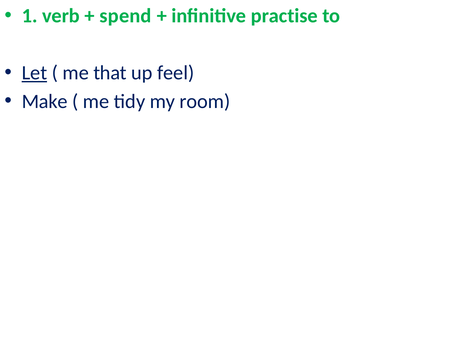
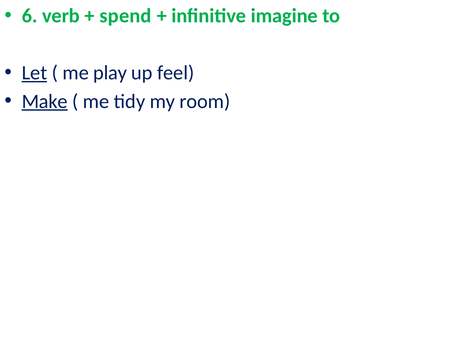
1: 1 -> 6
practise: practise -> imagine
that: that -> play
Make underline: none -> present
